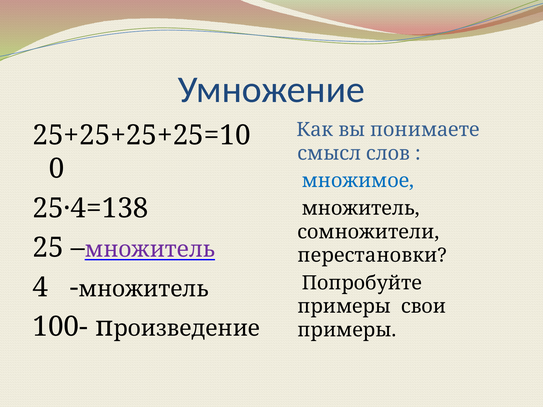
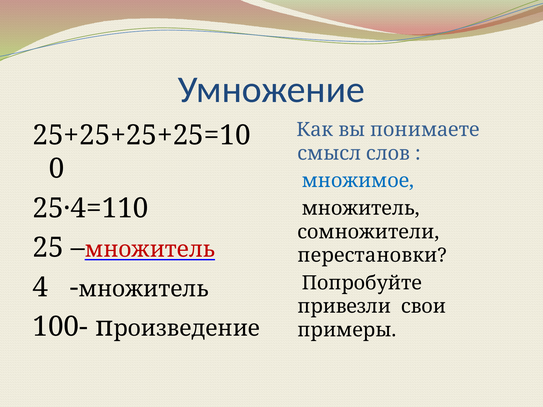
25·4=138: 25·4=138 -> 25·4=110
множитель at (150, 250) colour: purple -> red
примеры at (344, 307): примеры -> привезли
